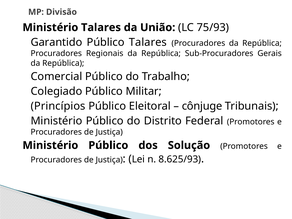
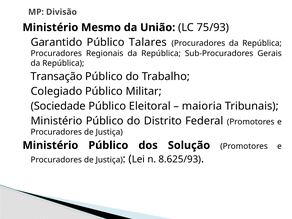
Ministério Talares: Talares -> Mesmo
Comercial: Comercial -> Transação
Princípios: Princípios -> Sociedade
cônjuge: cônjuge -> maioria
